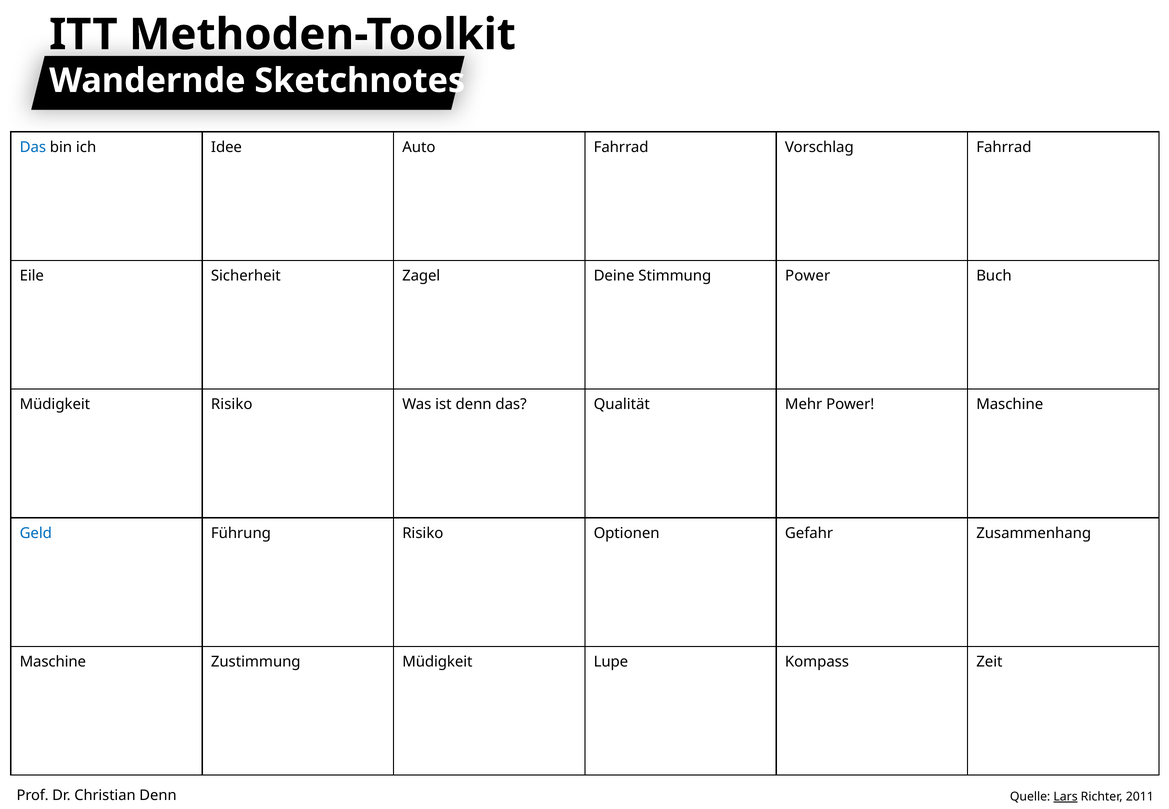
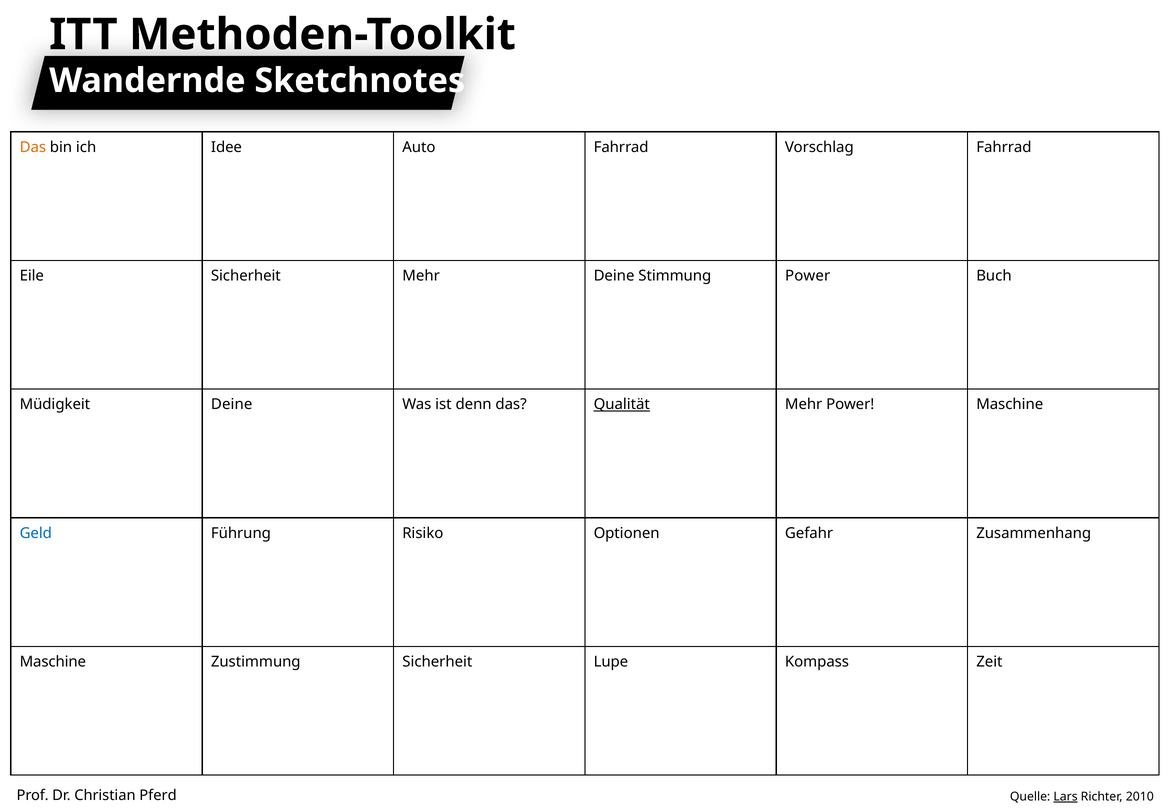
Das at (33, 147) colour: blue -> orange
Sicherheit Zagel: Zagel -> Mehr
Müdigkeit Risiko: Risiko -> Deine
Qualität underline: none -> present
Zustimmung Müdigkeit: Müdigkeit -> Sicherheit
Christian Denn: Denn -> Pferd
2011: 2011 -> 2010
